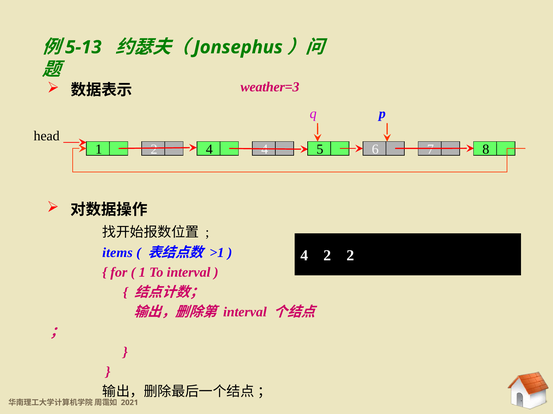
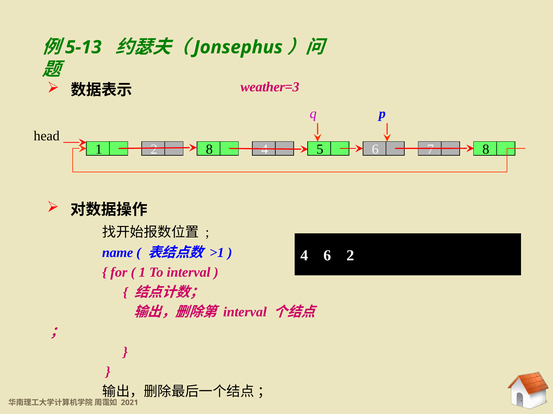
2 4: 4 -> 8
items: items -> name
4 2: 2 -> 6
